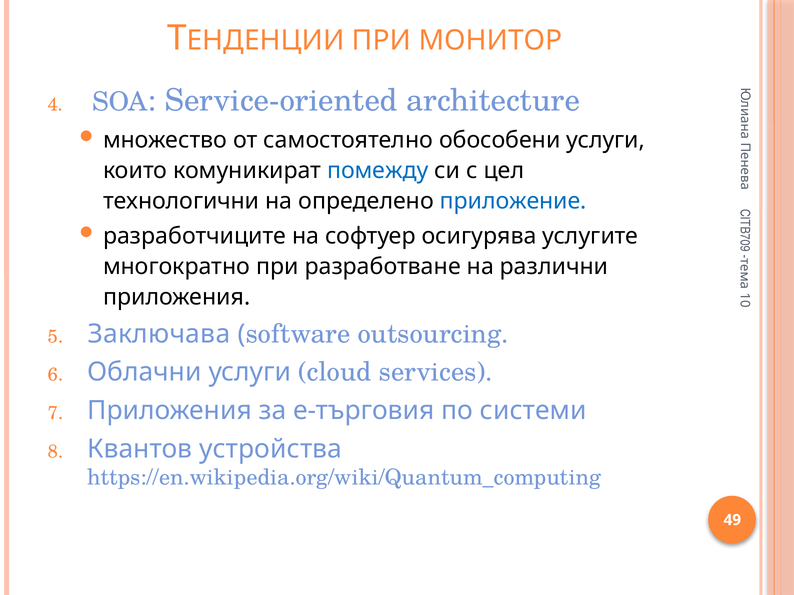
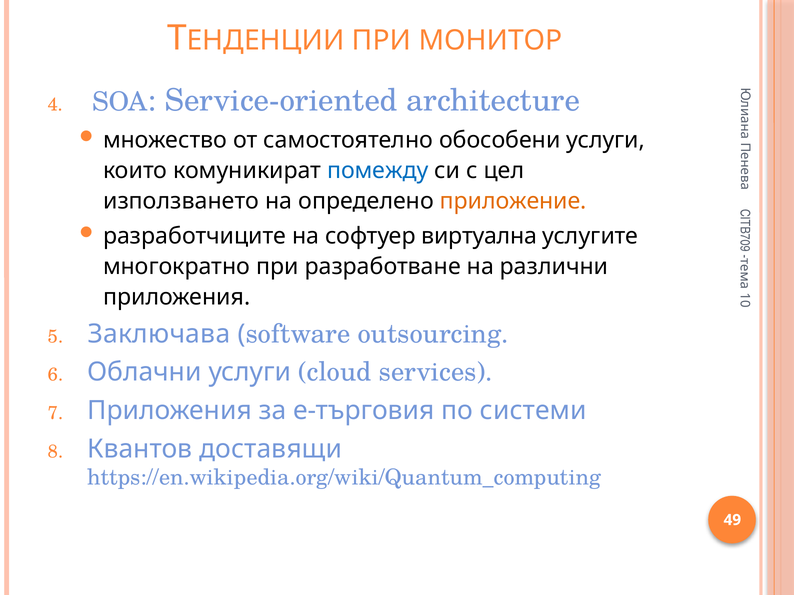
технологични: технологични -> използването
приложение colour: blue -> orange
осигурява: осигурява -> виртуална
устройства: устройства -> доставящи
